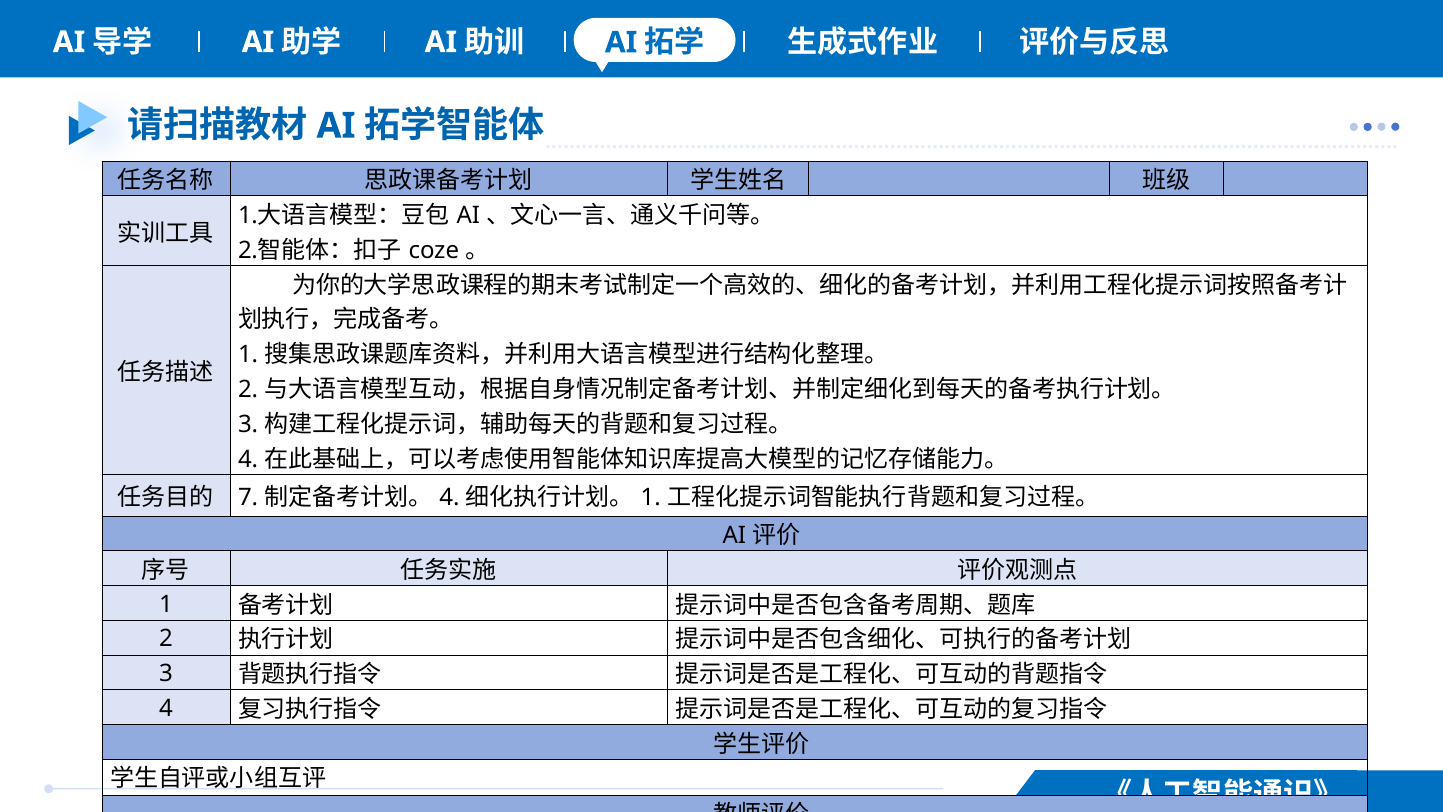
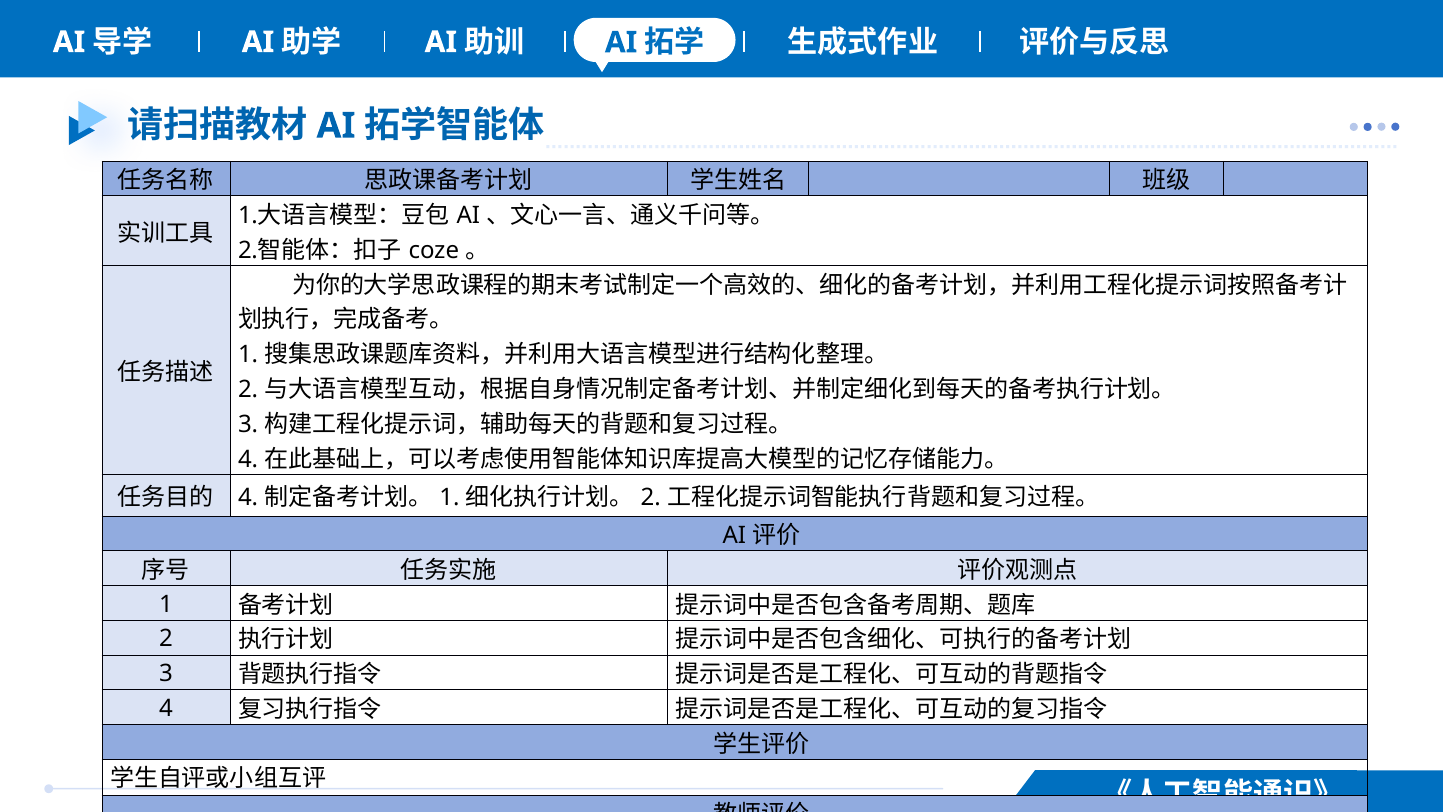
7 at (248, 497): 7 -> 4
4 at (449, 497): 4 -> 1
1 at (651, 497): 1 -> 2
